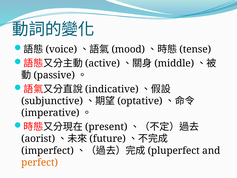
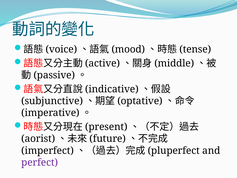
perfect colour: orange -> purple
